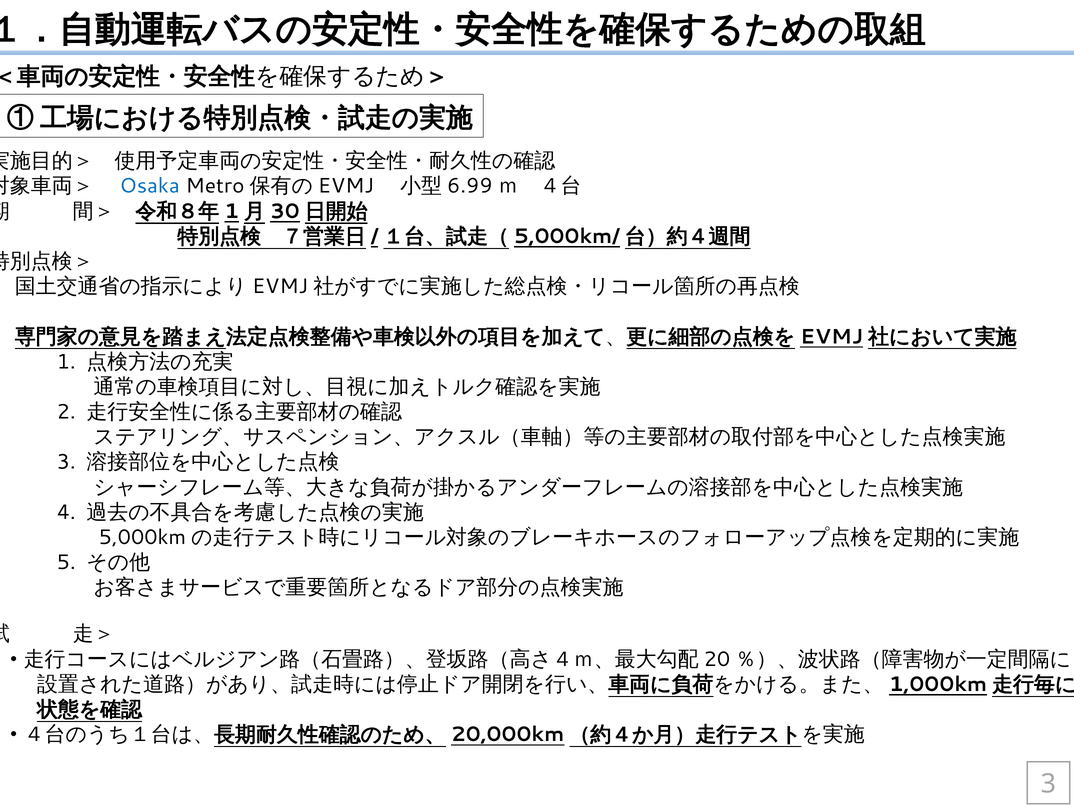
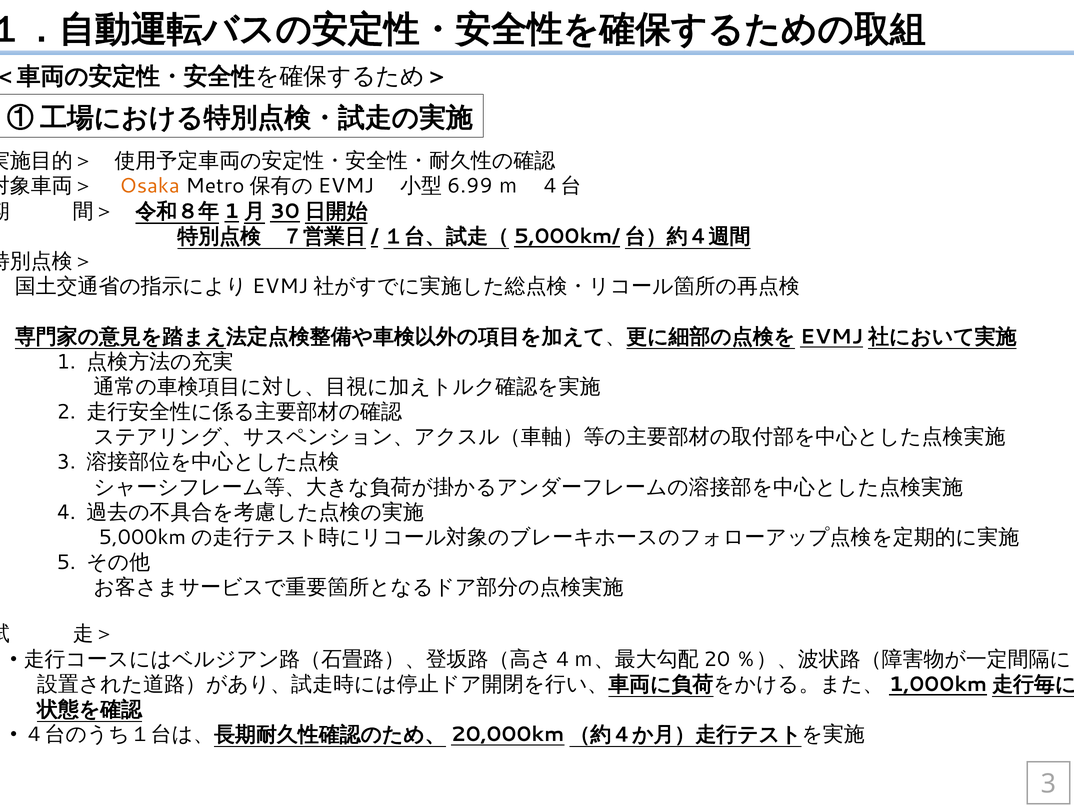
Osaka colour: blue -> orange
